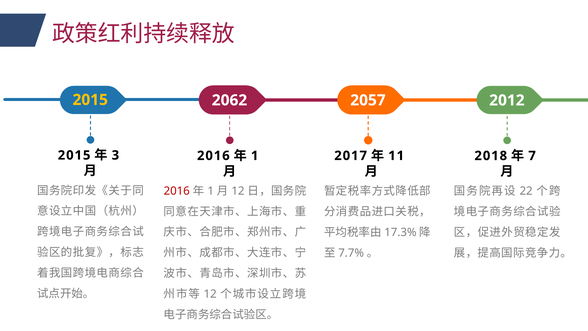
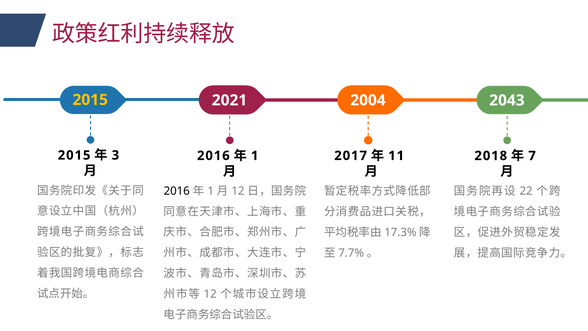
2062: 2062 -> 2021
2057: 2057 -> 2004
2012: 2012 -> 2043
2016 at (177, 191) colour: red -> black
